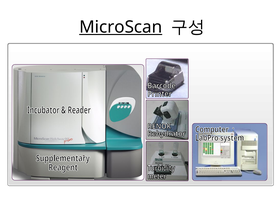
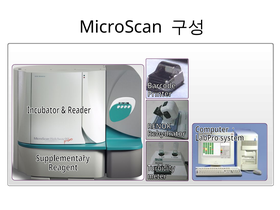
MicroScan underline: present -> none
